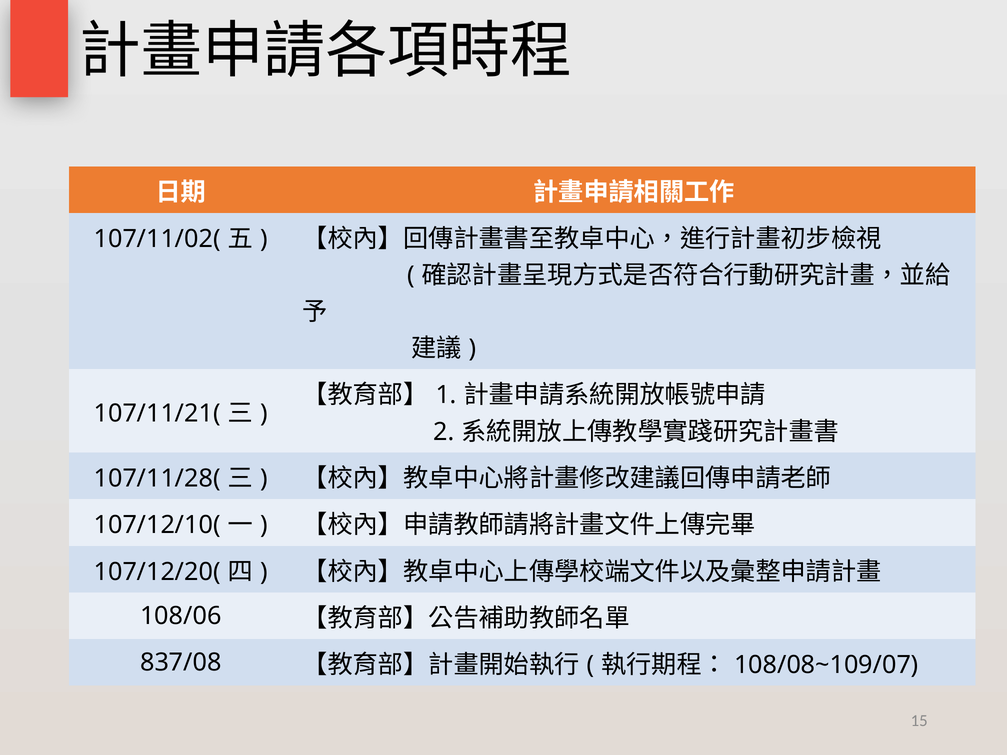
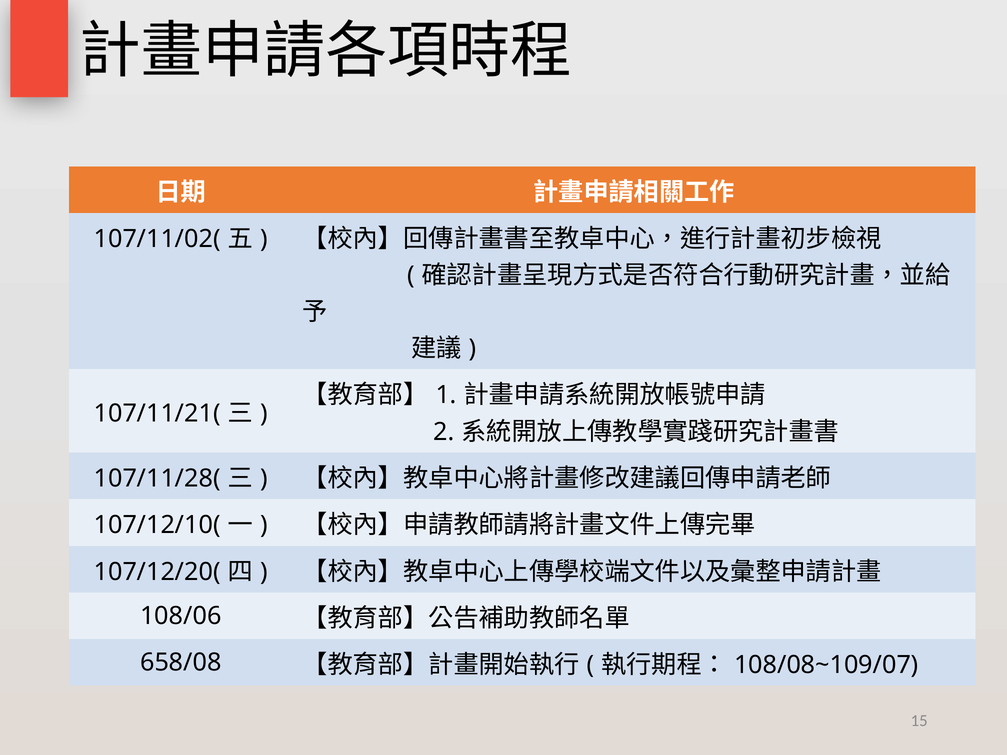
837/08: 837/08 -> 658/08
